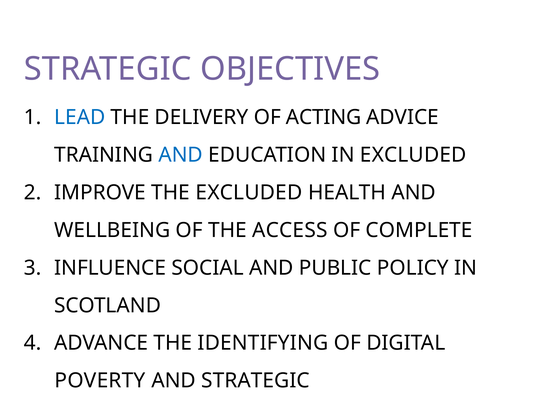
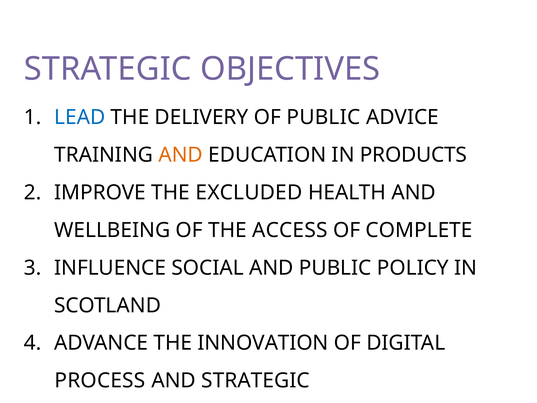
OF ACTING: ACTING -> PUBLIC
AND at (181, 155) colour: blue -> orange
IN EXCLUDED: EXCLUDED -> PRODUCTS
IDENTIFYING: IDENTIFYING -> INNOVATION
POVERTY: POVERTY -> PROCESS
